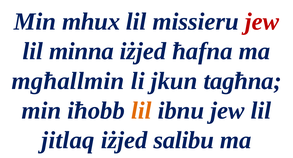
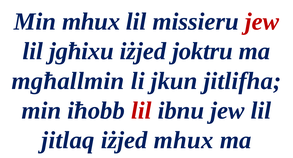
minna: minna -> jgħixu
ħafna: ħafna -> joktru
tagħna: tagħna -> jitlifha
lil at (141, 110) colour: orange -> red
iżjed salibu: salibu -> mhux
